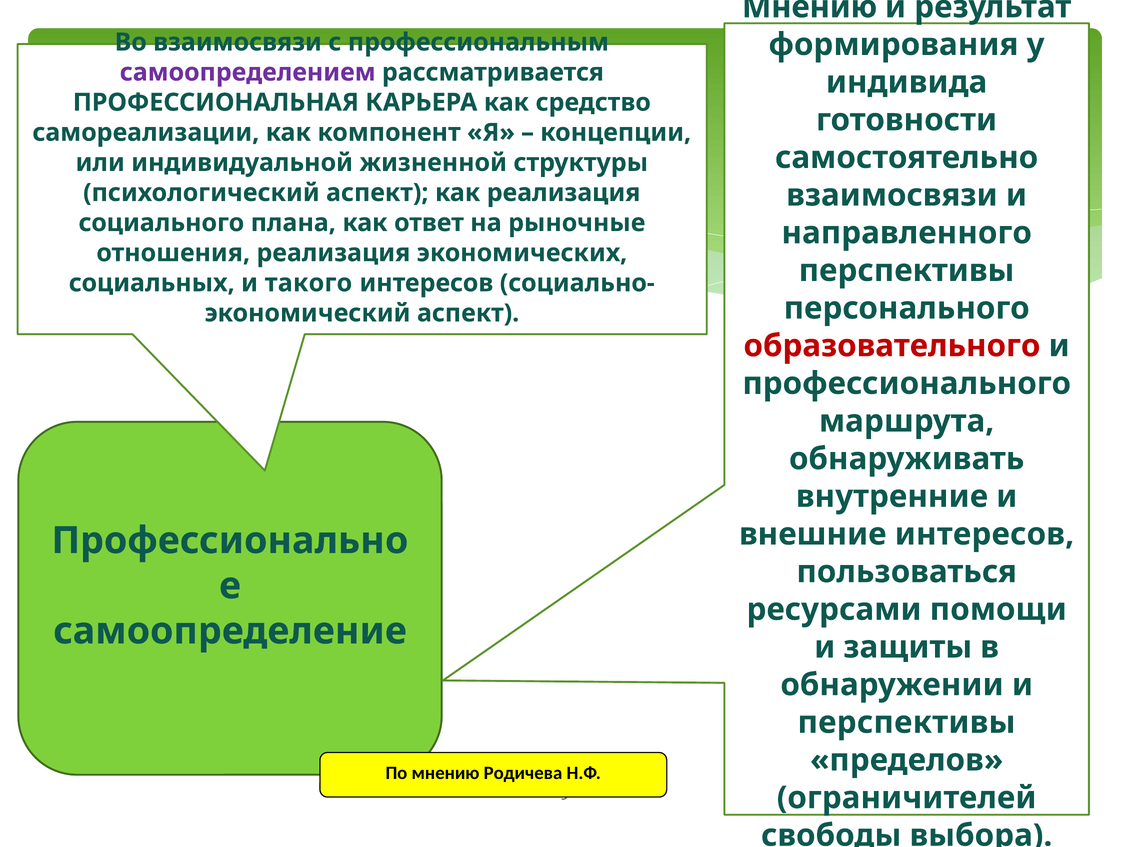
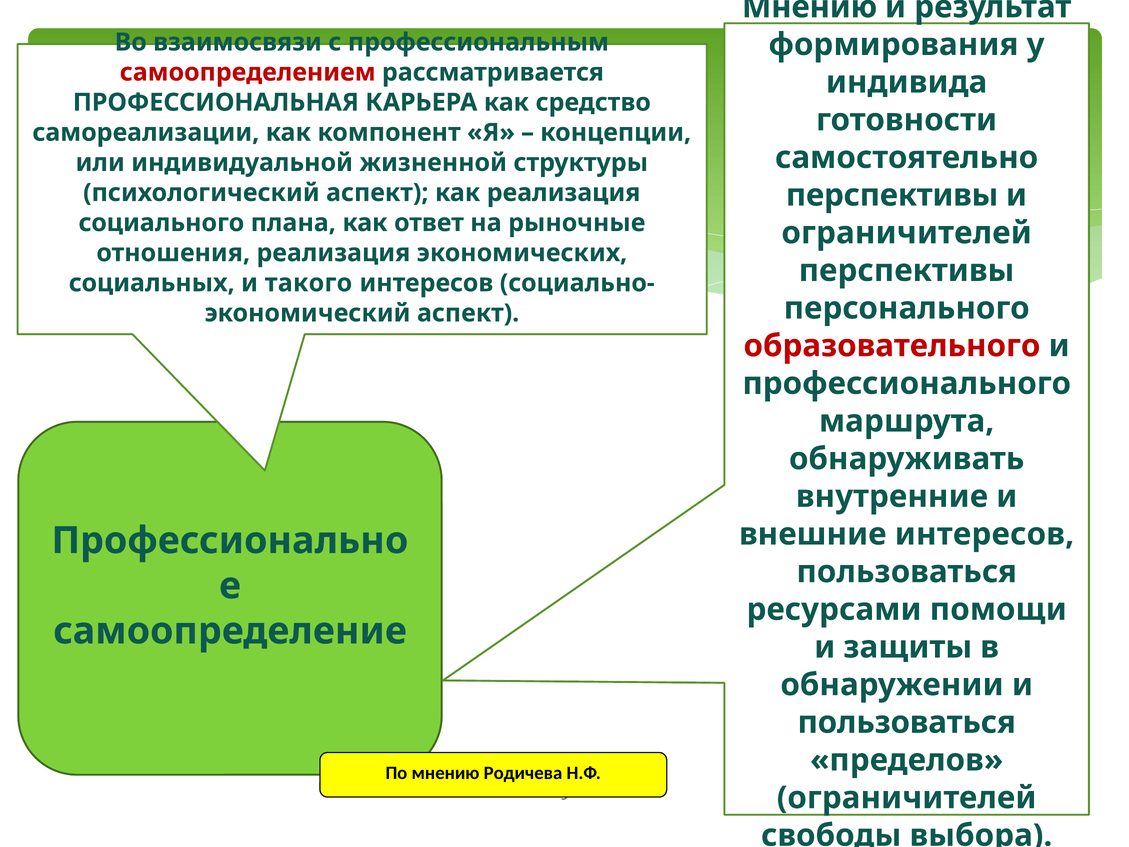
самоопределением colour: purple -> red
взаимосвязи at (892, 195): взаимосвязи -> перспективы
направленного at (907, 233): направленного -> ограничителей
перспективы at (906, 722): перспективы -> пользоваться
